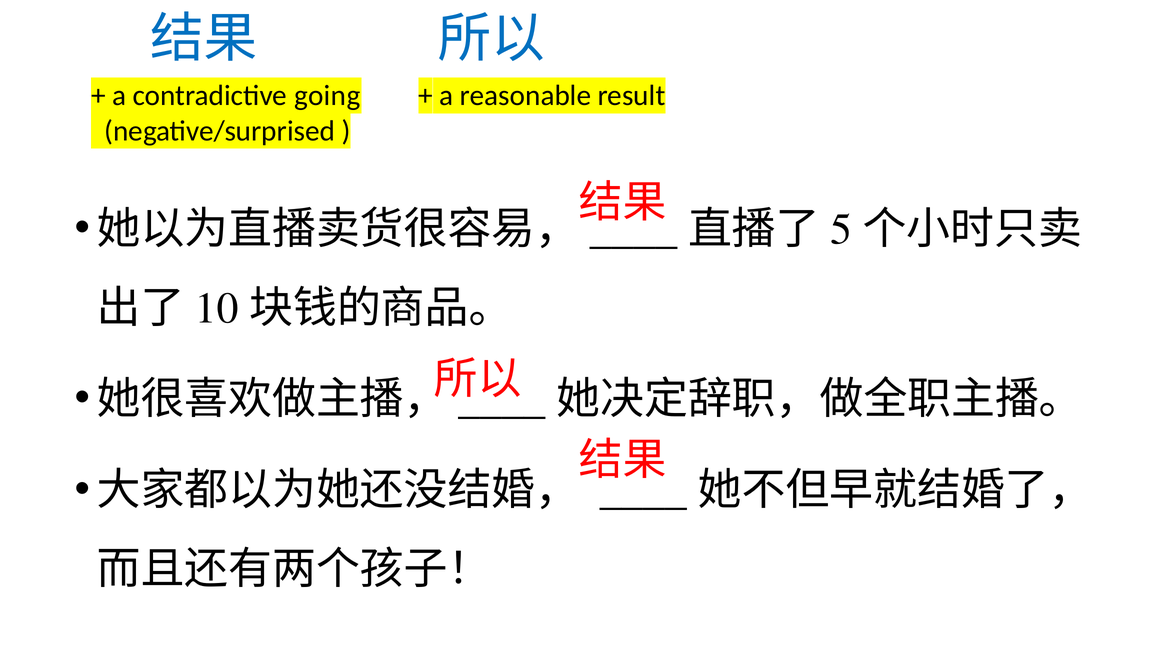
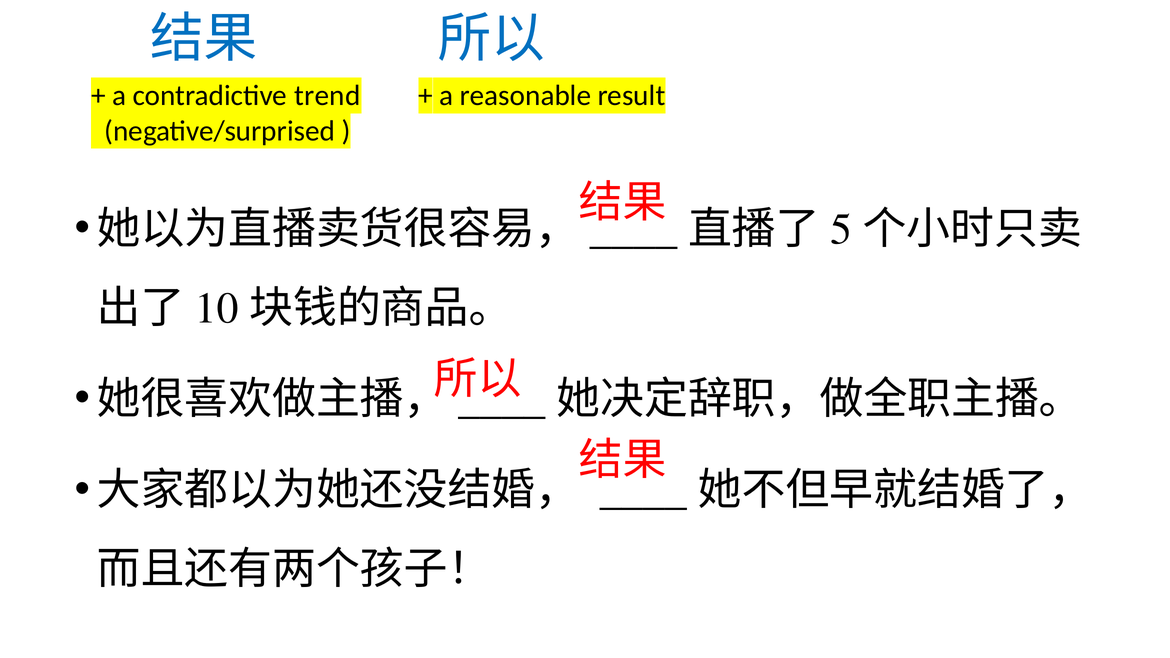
going: going -> trend
